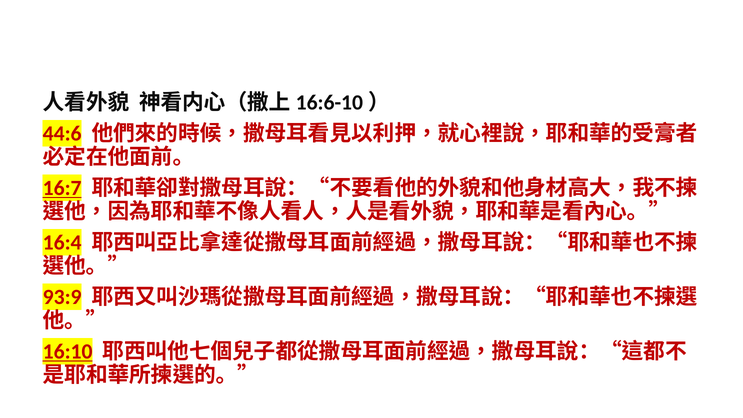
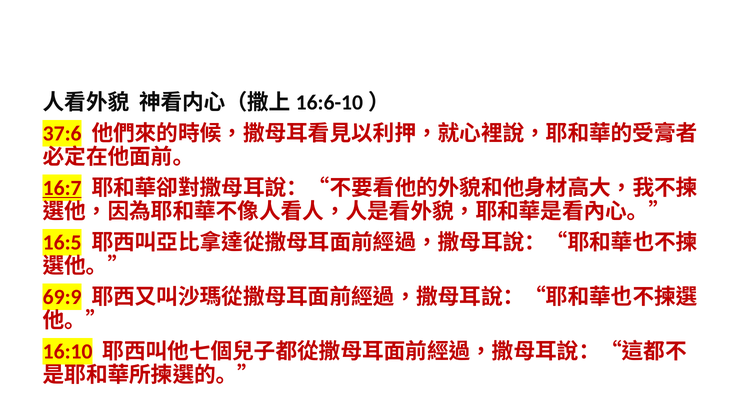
44:6: 44:6 -> 37:6
16:4: 16:4 -> 16:5
93:9: 93:9 -> 69:9
16:10 underline: present -> none
